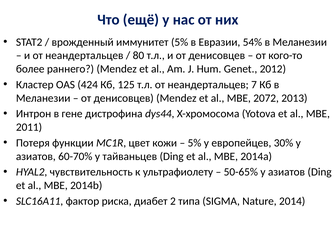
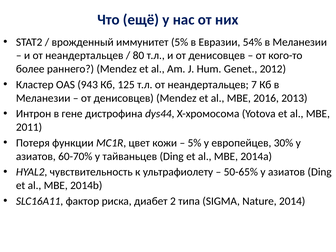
424: 424 -> 943
2072: 2072 -> 2016
